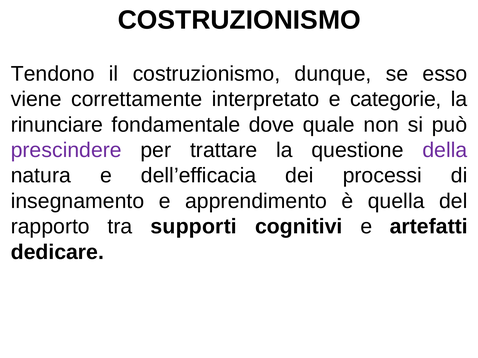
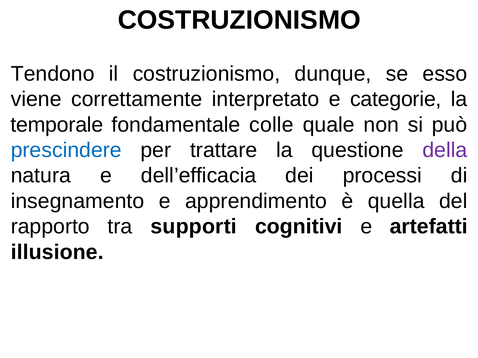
rinunciare: rinunciare -> temporale
dove: dove -> colle
prescindere colour: purple -> blue
dedicare: dedicare -> illusione
